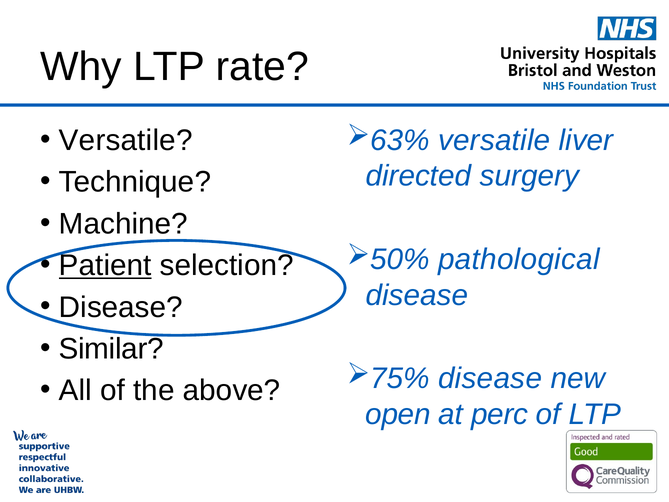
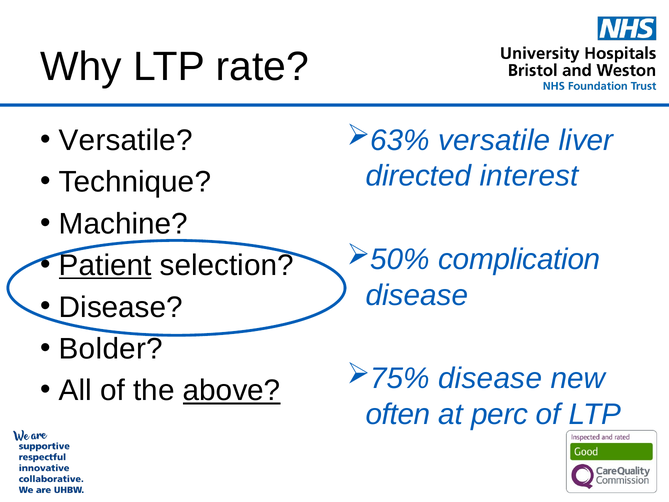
surgery: surgery -> interest
pathological: pathological -> complication
Similar: Similar -> Bolder
above underline: none -> present
open: open -> often
